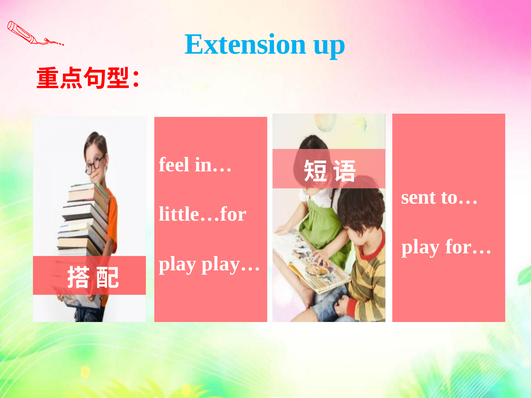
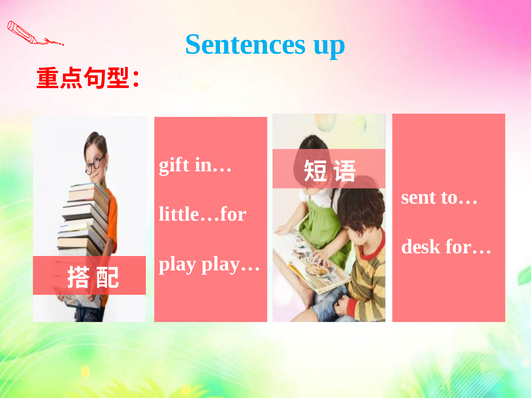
Extension: Extension -> Sentences
feel: feel -> gift
play at (421, 247): play -> desk
